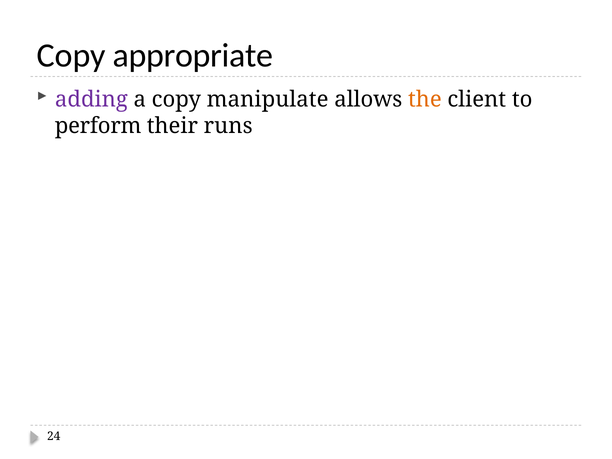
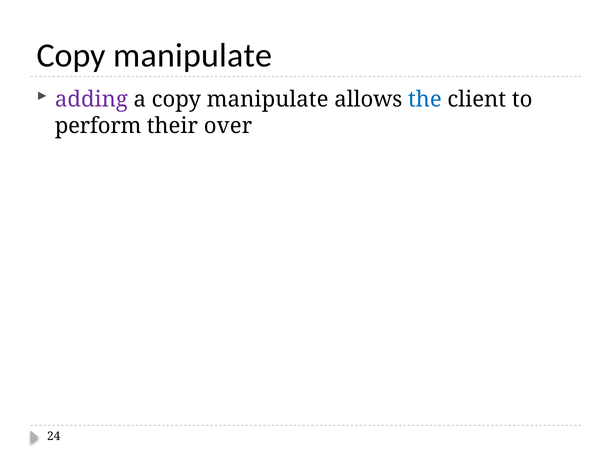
appropriate at (193, 55): appropriate -> manipulate
the colour: orange -> blue
runs: runs -> over
